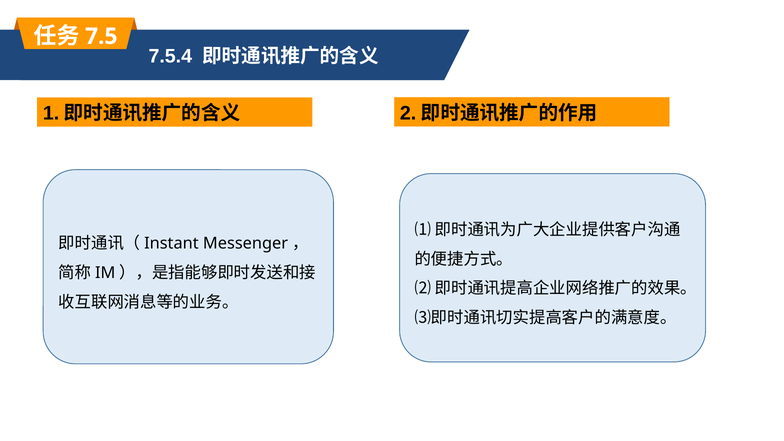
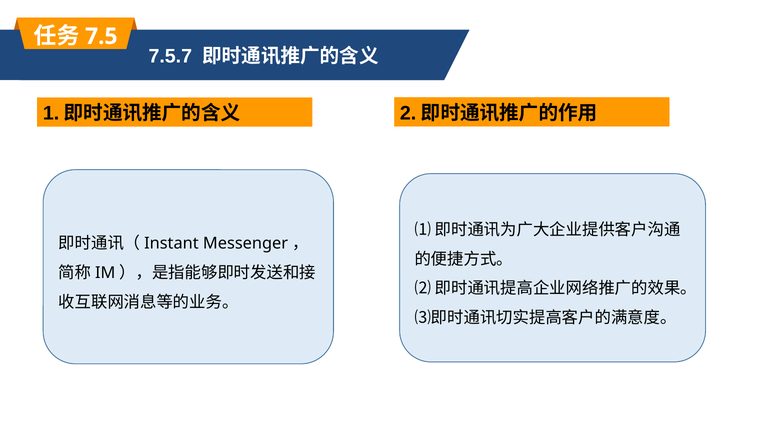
7.5.4: 7.5.4 -> 7.5.7
